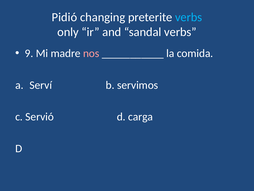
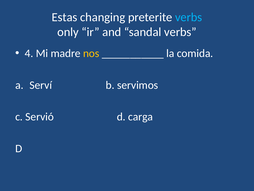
Pidió: Pidió -> Estas
9: 9 -> 4
nos colour: pink -> yellow
